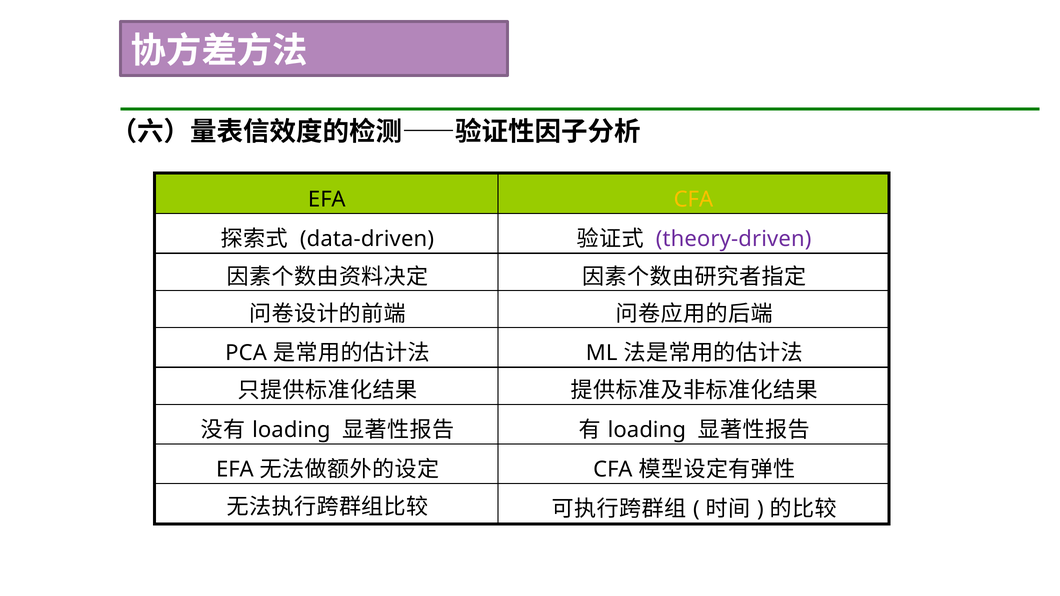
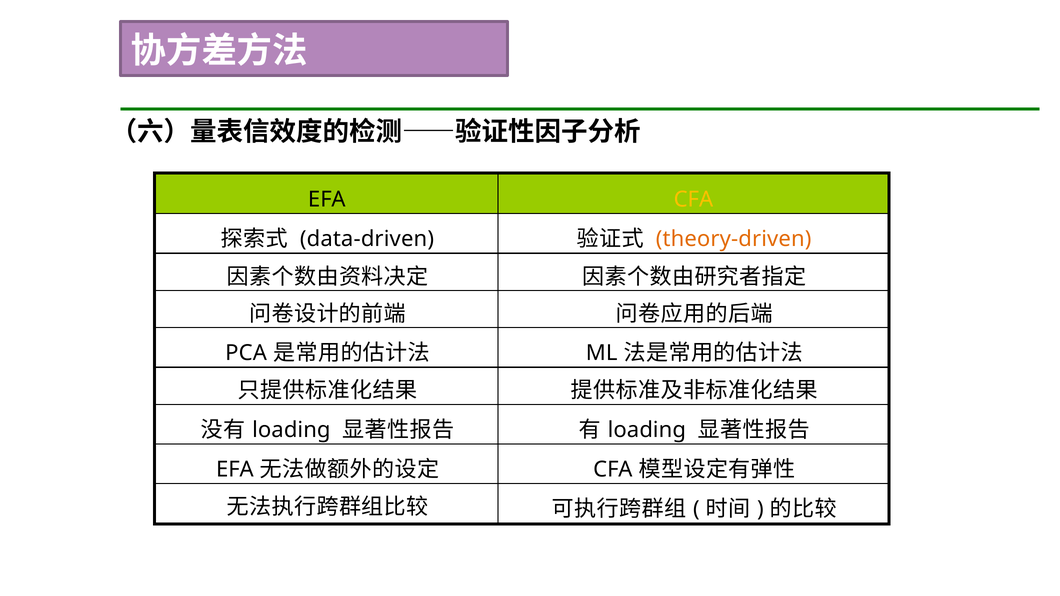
theory-driven colour: purple -> orange
